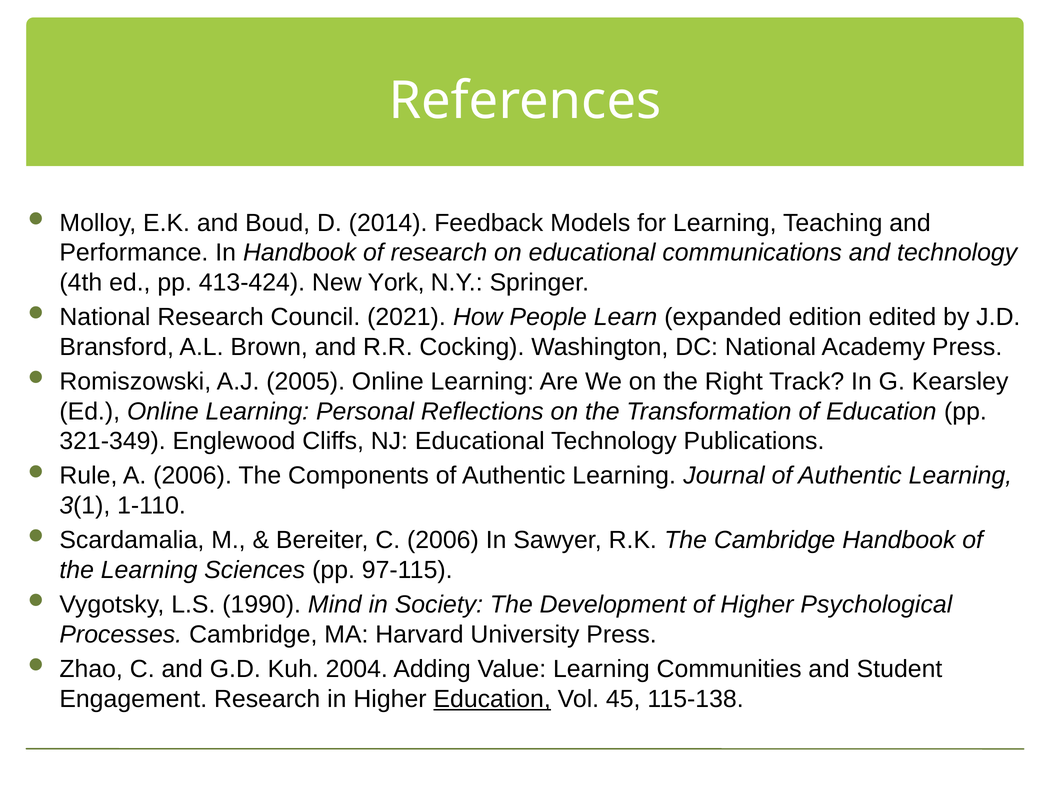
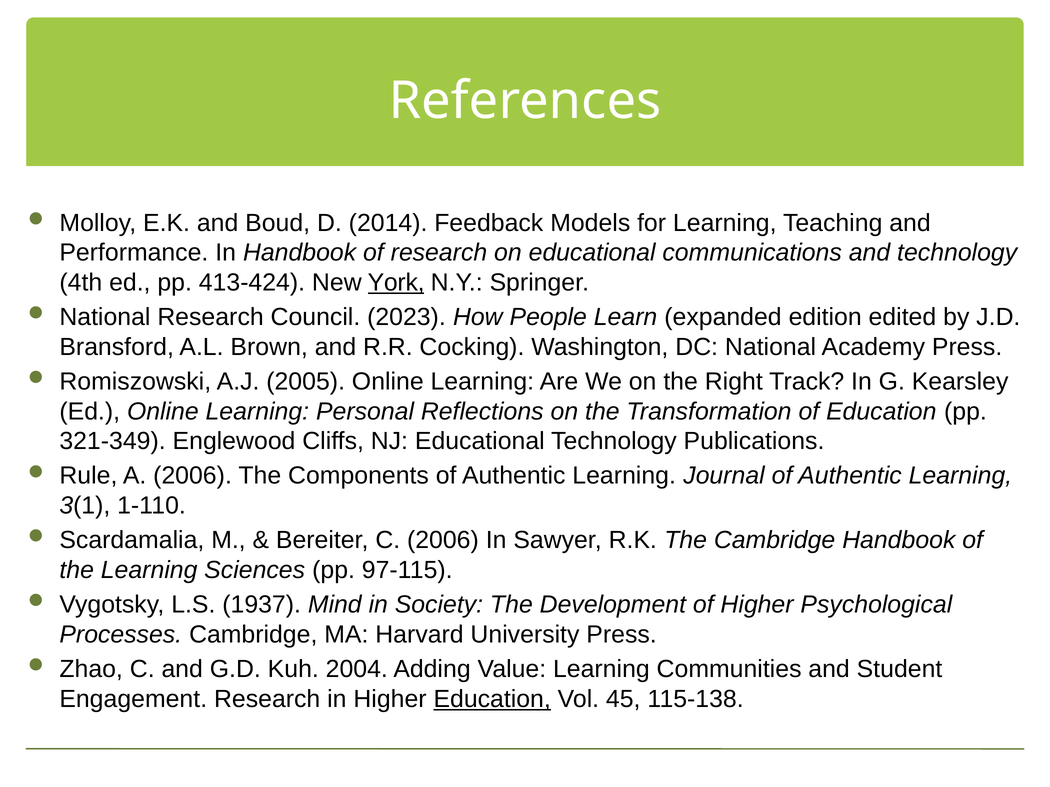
York underline: none -> present
2021: 2021 -> 2023
1990: 1990 -> 1937
